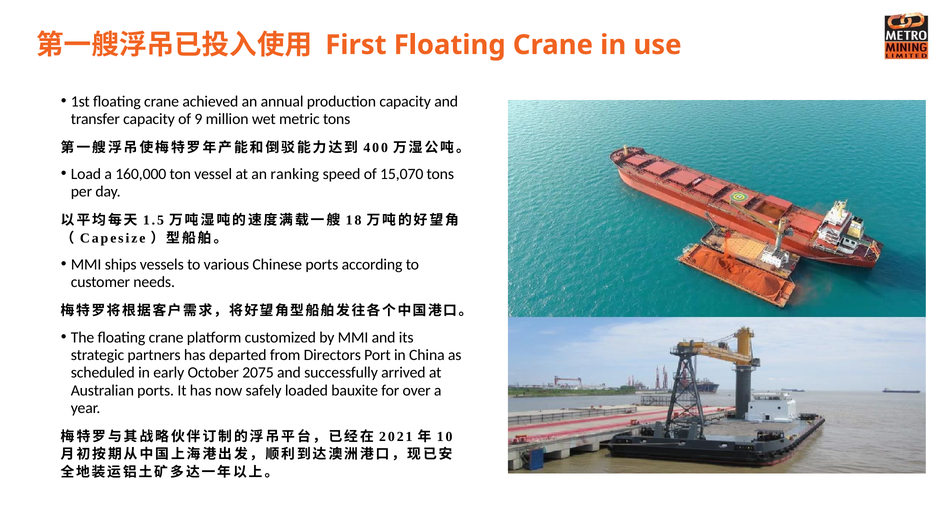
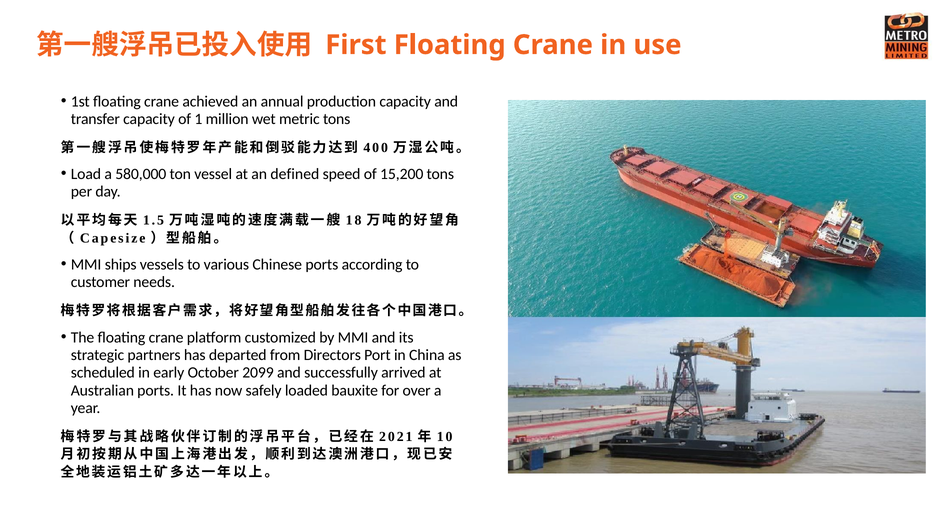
9: 9 -> 1
160,000: 160,000 -> 580,000
ranking: ranking -> defined
15,070: 15,070 -> 15,200
2075: 2075 -> 2099
